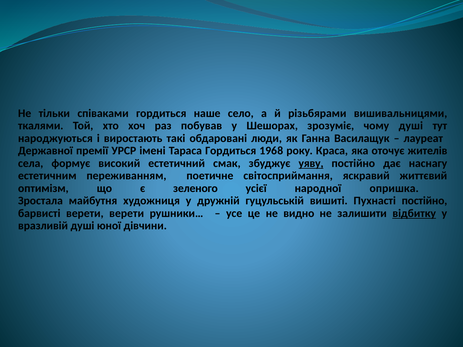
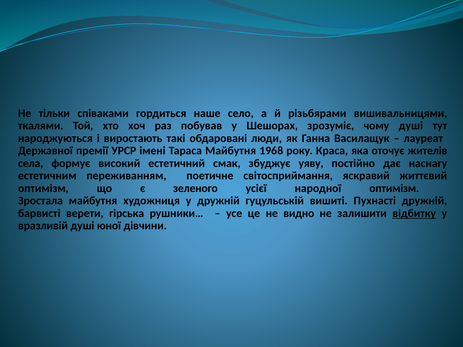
Тараса Гордиться: Гордиться -> Майбутня
уяву underline: present -> none
народної опришка: опришка -> оптимізм
Пухнасті постійно: постійно -> дружній
верети верети: верети -> гірська
